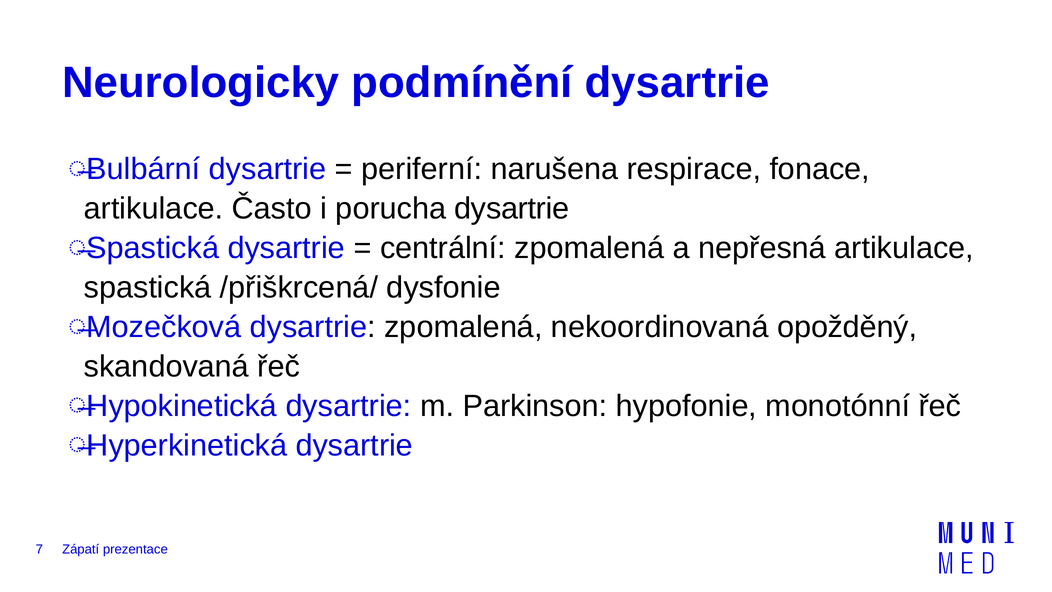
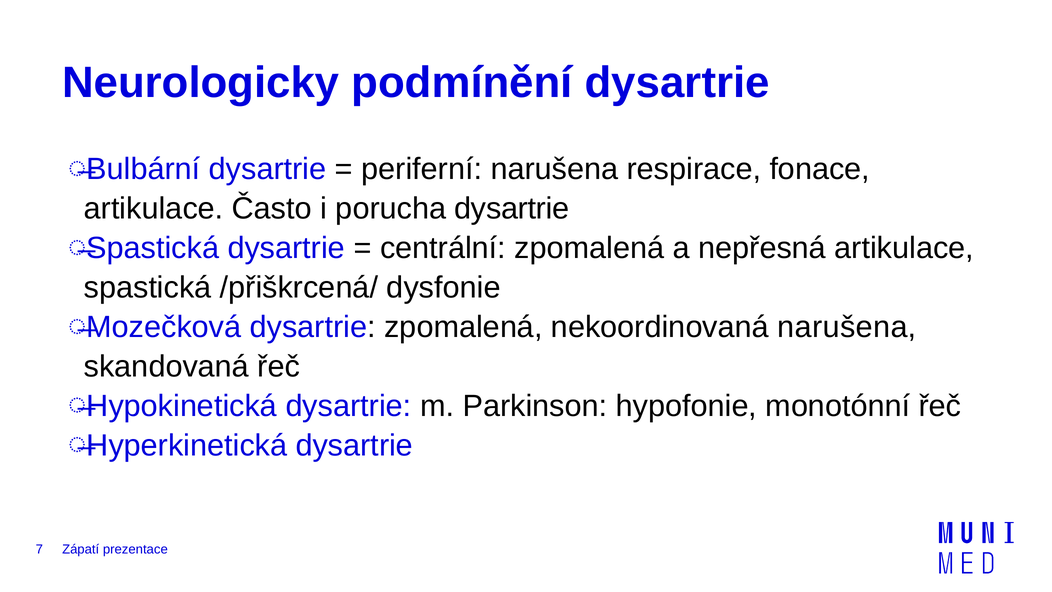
nekoordinovaná opožděný: opožděný -> narušena
